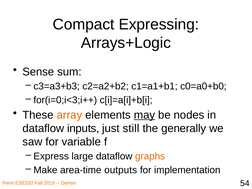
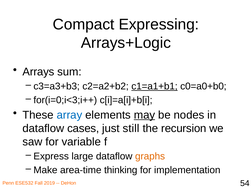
Sense: Sense -> Arrays
c1=a1+b1 underline: none -> present
array colour: orange -> blue
inputs: inputs -> cases
generally: generally -> recursion
outputs: outputs -> thinking
